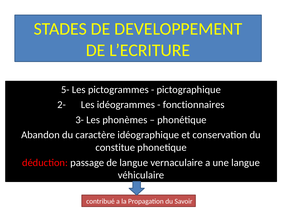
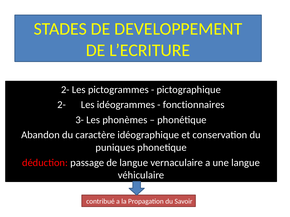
5- at (65, 90): 5- -> 2-
constitue: constitue -> puniques
